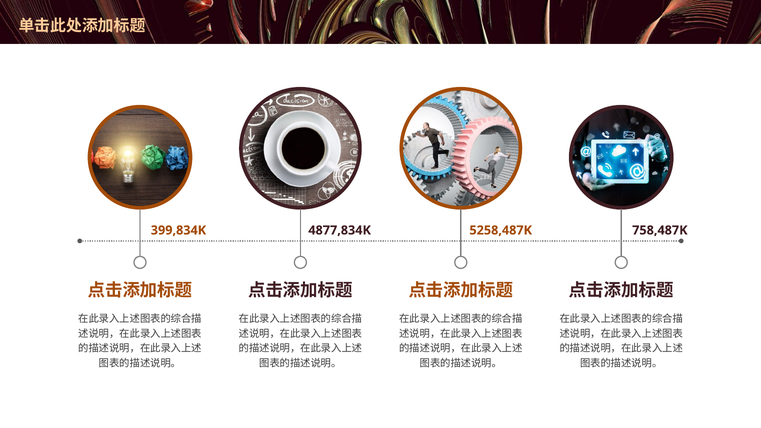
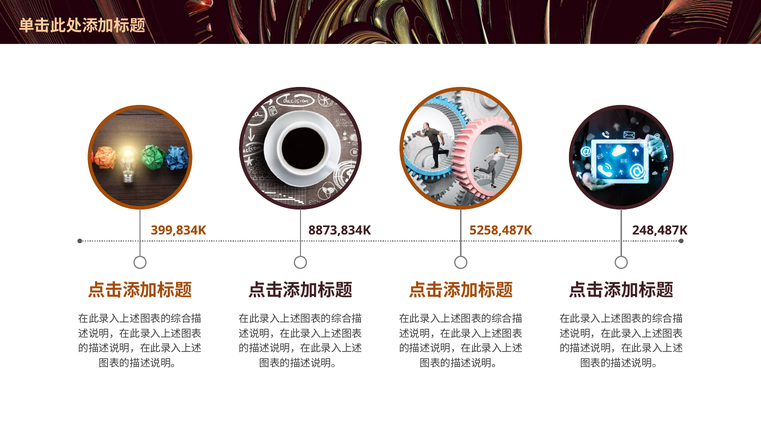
4877,834K: 4877,834K -> 8873,834K
758,487K: 758,487K -> 248,487K
